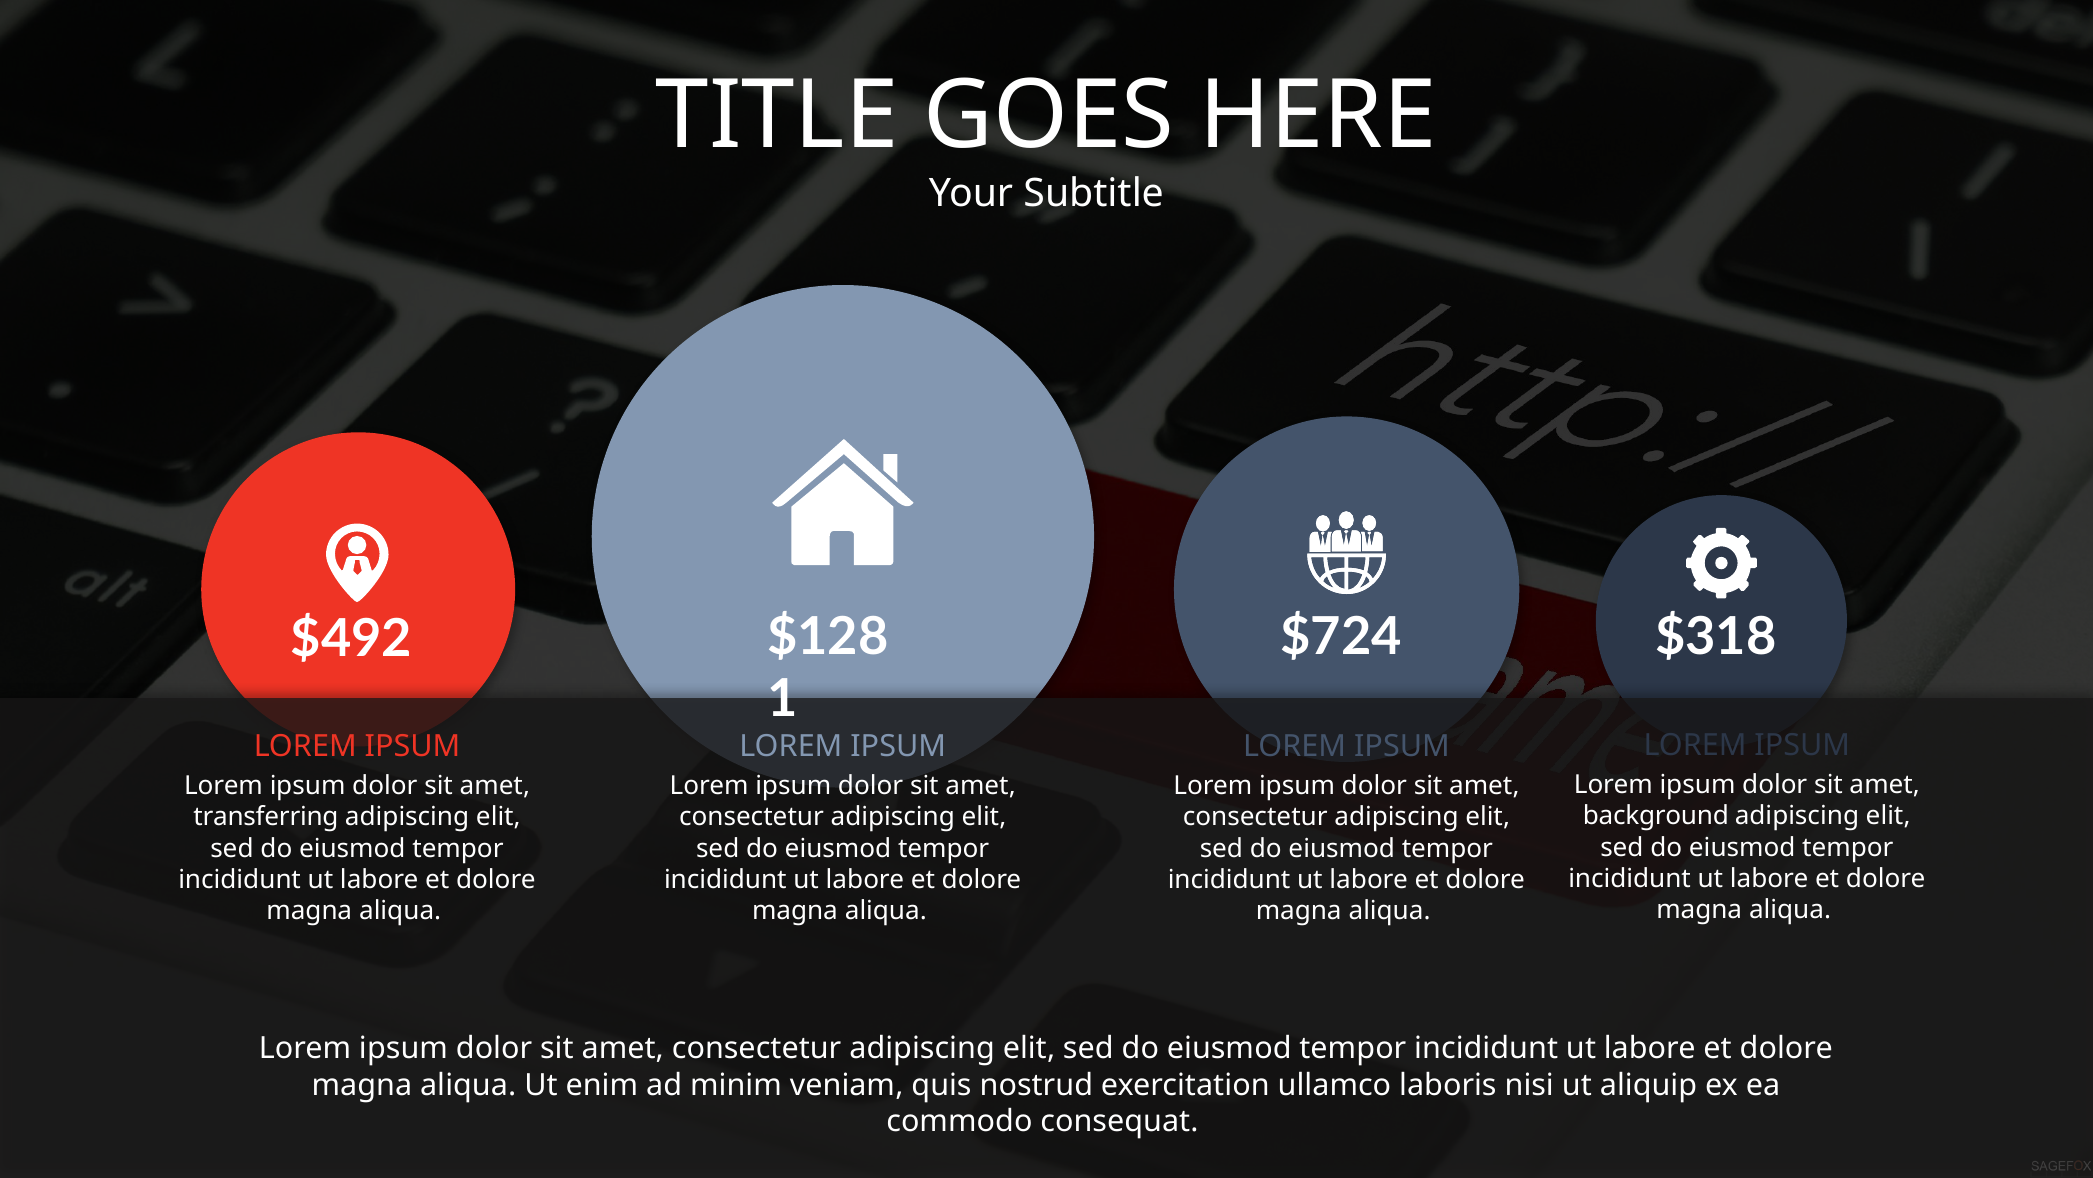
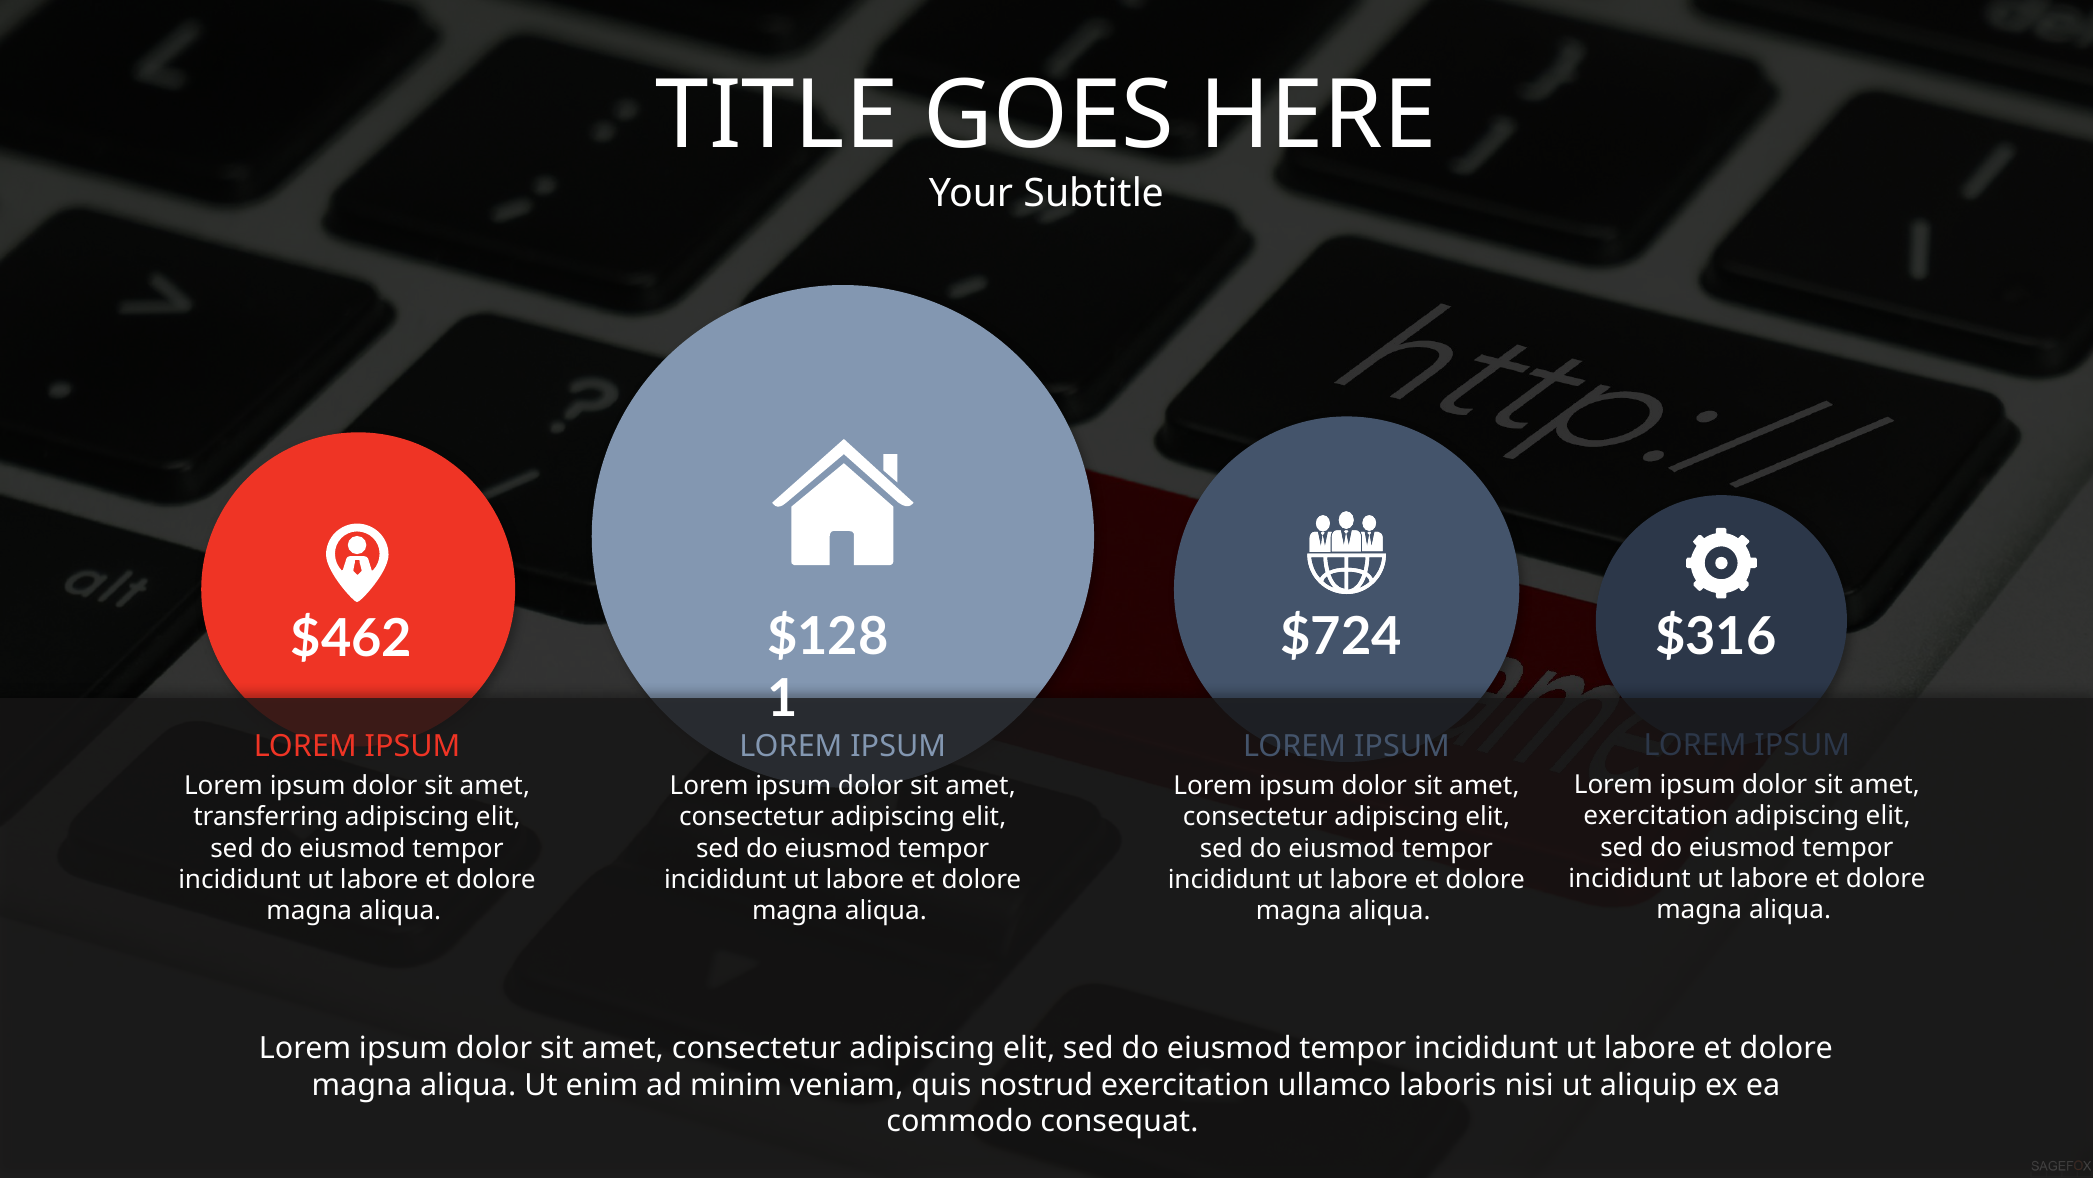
$318: $318 -> $316
$492: $492 -> $462
background at (1656, 816): background -> exercitation
